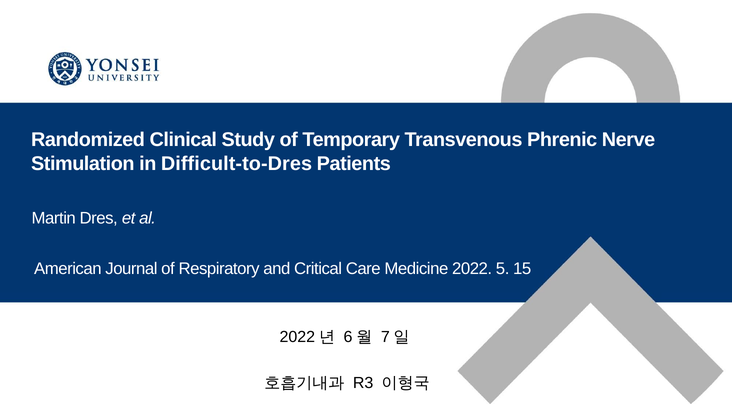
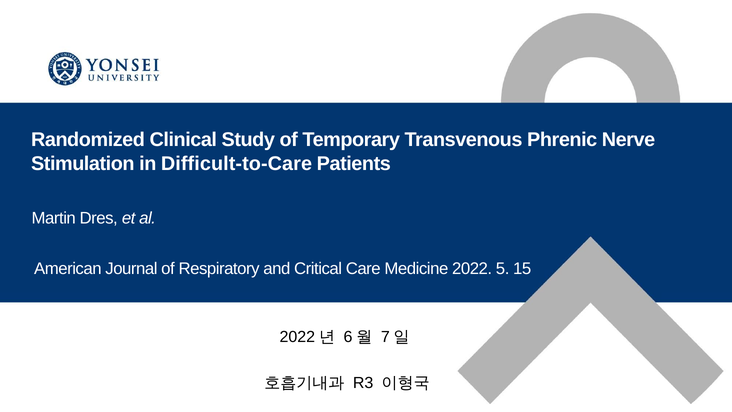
Difficult-to-Dres: Difficult-to-Dres -> Difficult-to-Care
